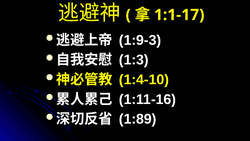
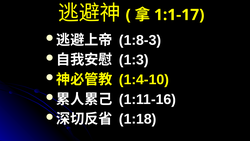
1:9-3: 1:9-3 -> 1:8-3
1:89: 1:89 -> 1:18
